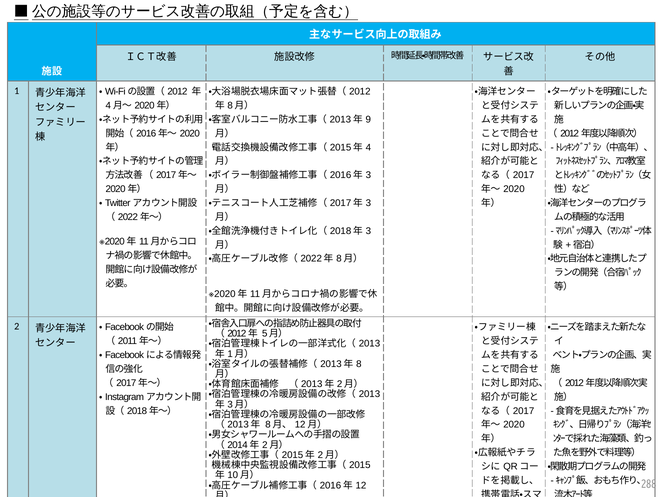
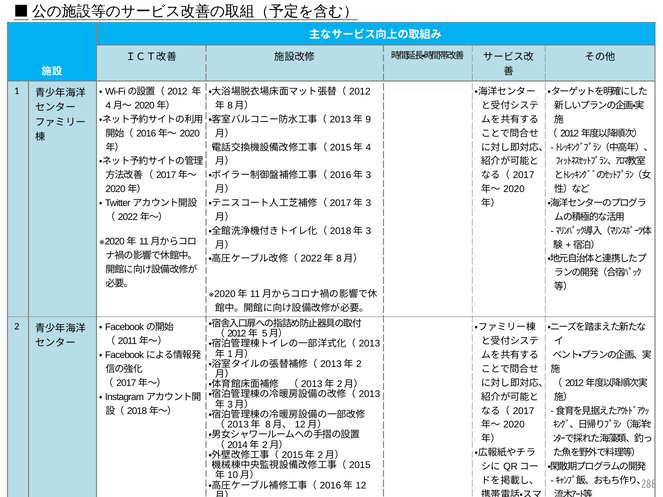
8 at (359, 364): 8 -> 2
